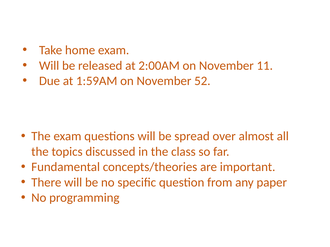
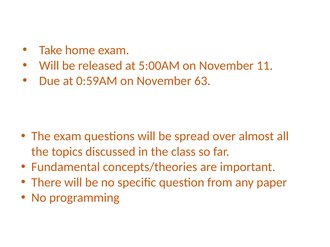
2:00AM: 2:00AM -> 5:00AM
1:59AM: 1:59AM -> 0:59AM
52: 52 -> 63
